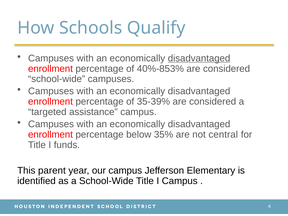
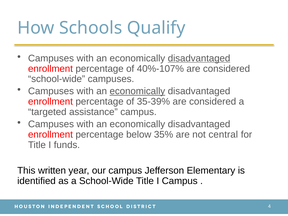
40%-853%: 40%-853% -> 40%-107%
economically at (137, 91) underline: none -> present
parent: parent -> written
